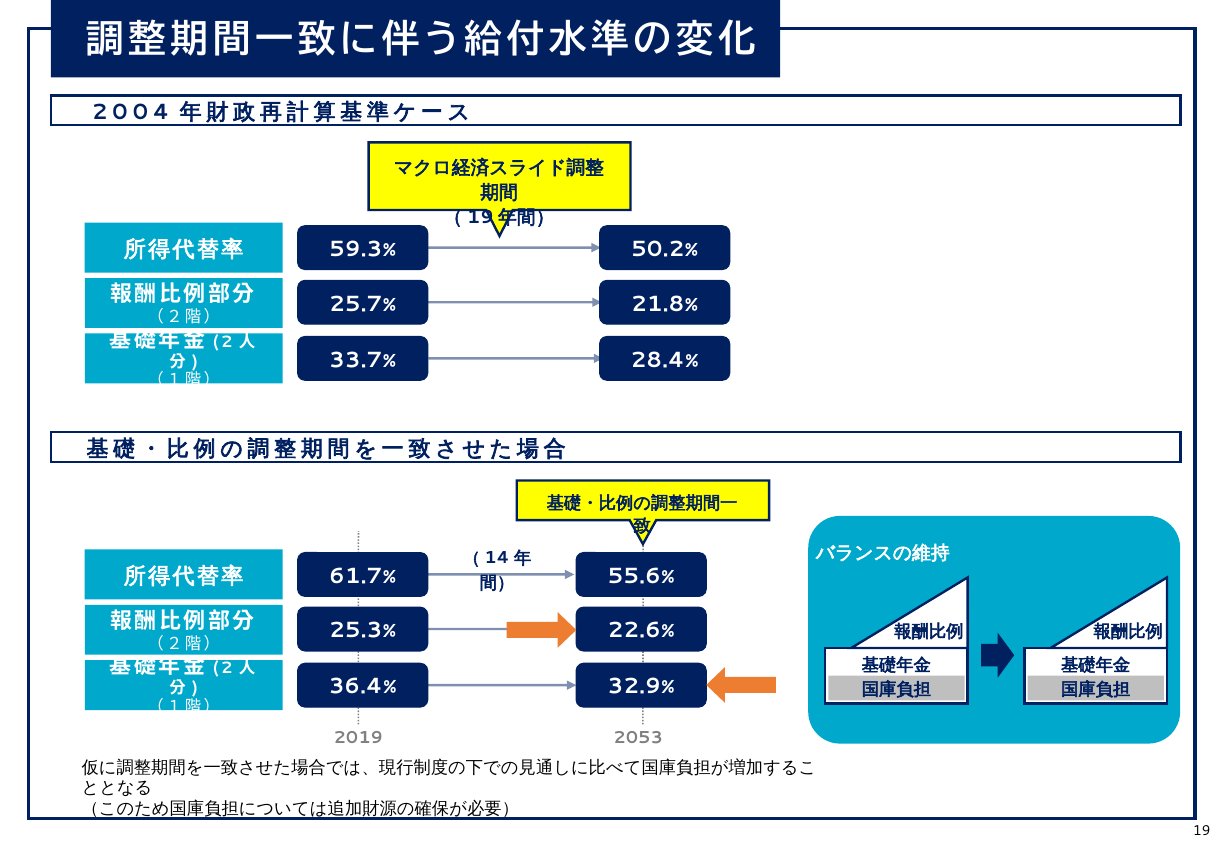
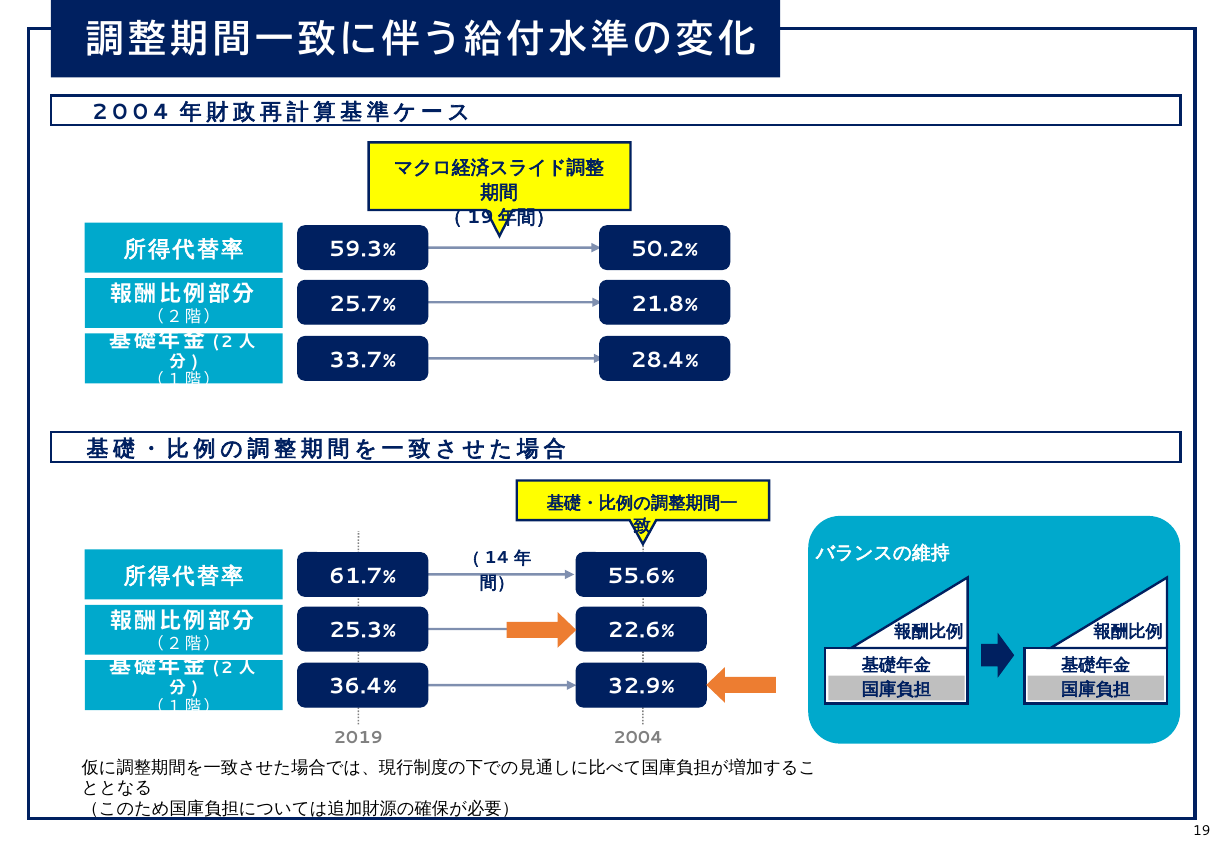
2019 2053: 2053 -> 2004
